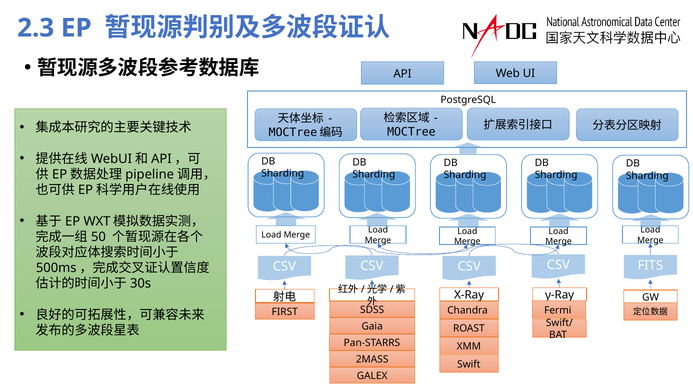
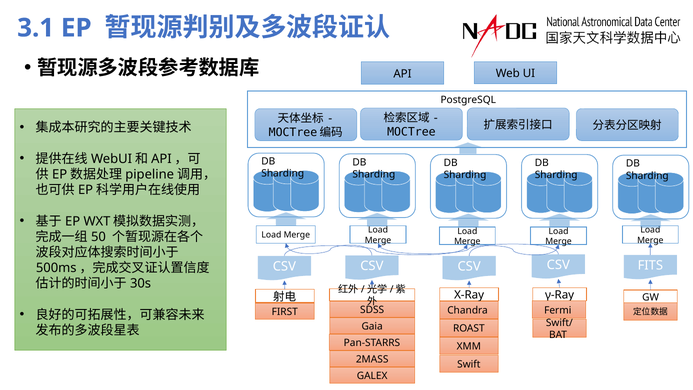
2.3: 2.3 -> 3.1
